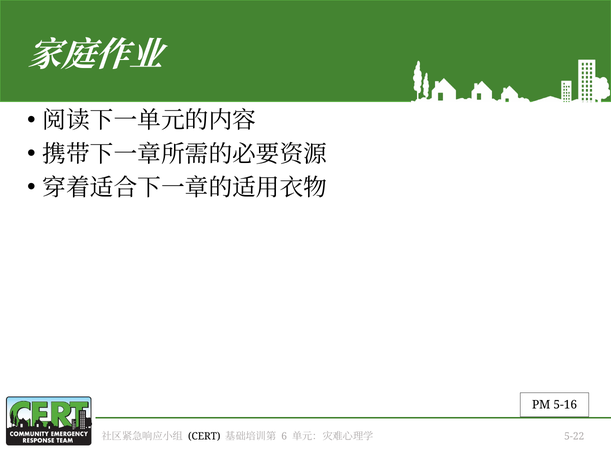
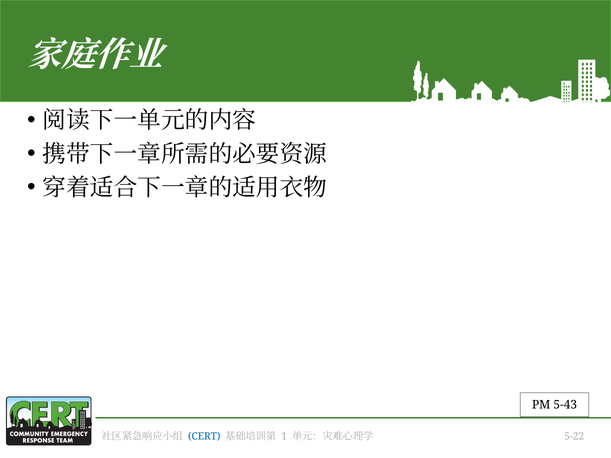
5-16: 5-16 -> 5-43
CERT colour: black -> blue
6: 6 -> 1
